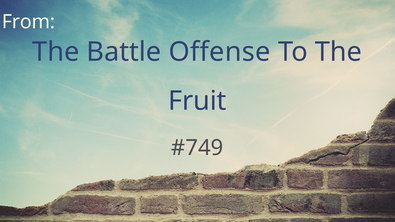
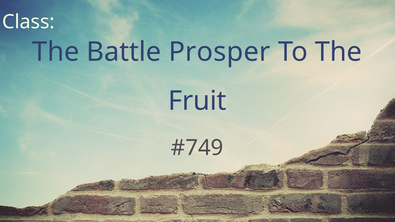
From: From -> Class
Offense: Offense -> Prosper
